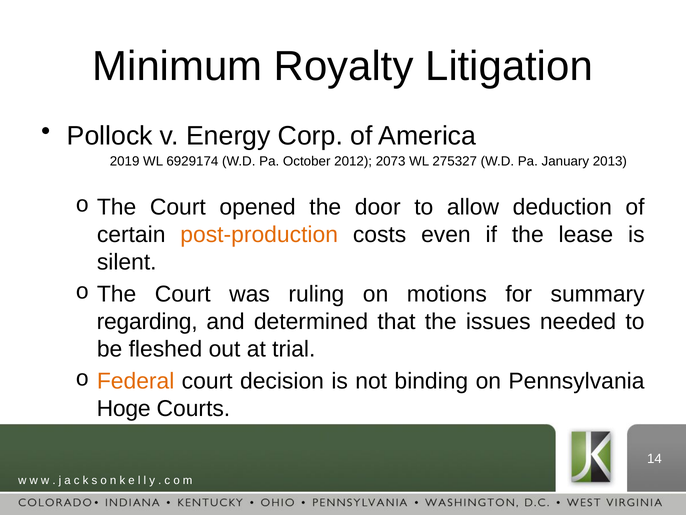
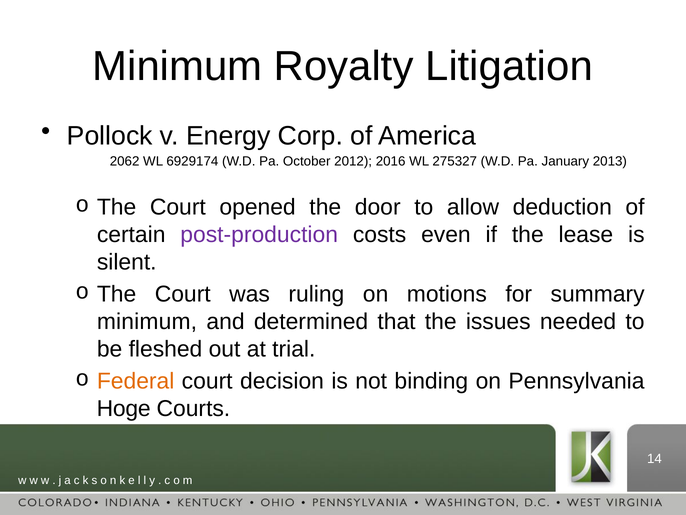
2019: 2019 -> 2062
2073: 2073 -> 2016
post-production colour: orange -> purple
regarding at (147, 321): regarding -> minimum
